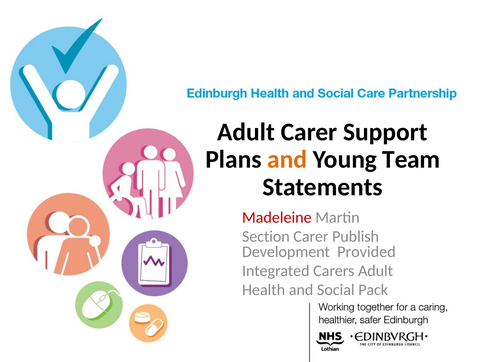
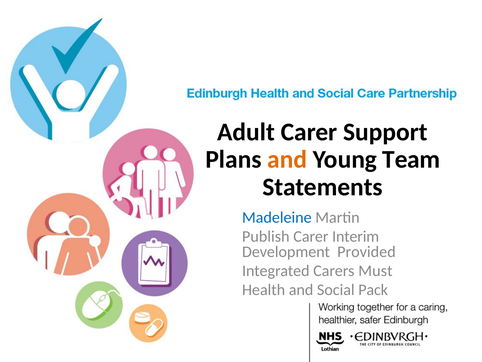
Madeleine colour: red -> blue
Section: Section -> Publish
Publish: Publish -> Interim
Carers Adult: Adult -> Must
